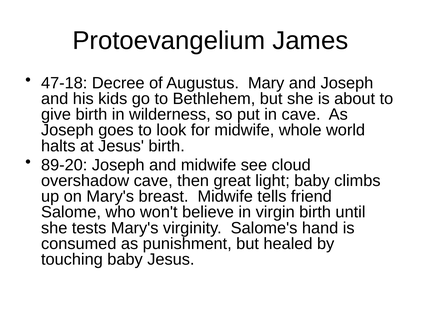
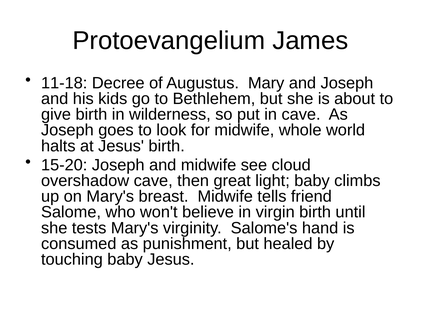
47-18: 47-18 -> 11-18
89-20: 89-20 -> 15-20
